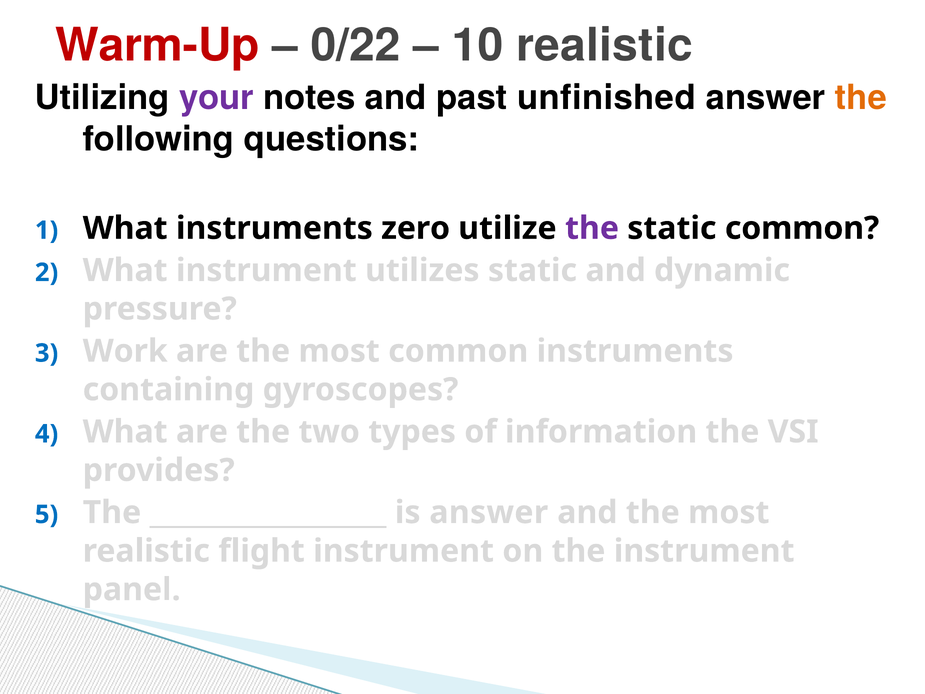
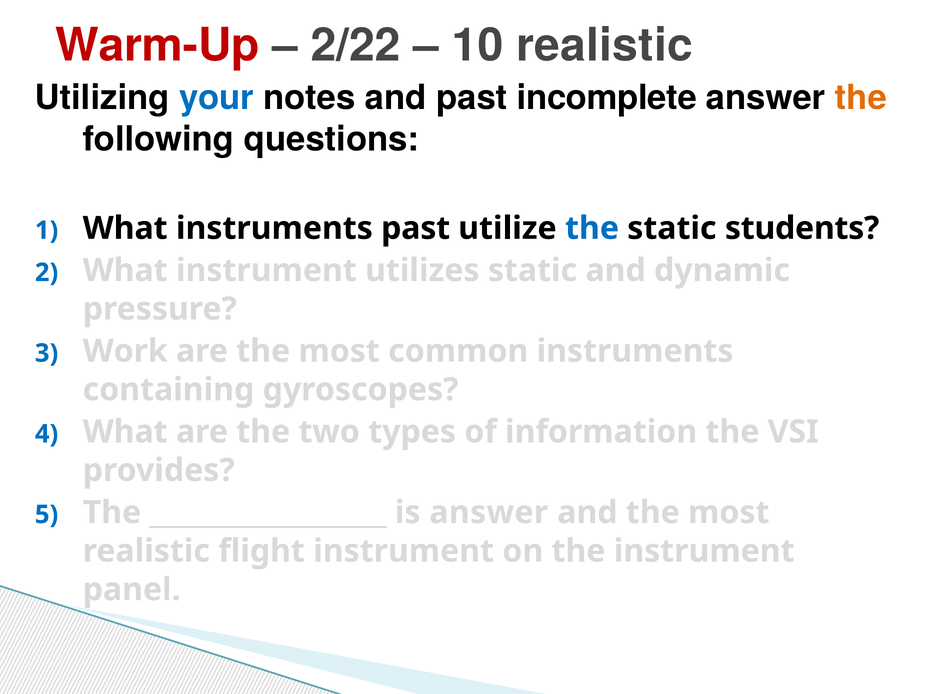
0/22: 0/22 -> 2/22
your colour: purple -> blue
unfinished: unfinished -> incomplete
instruments zero: zero -> past
the at (592, 228) colour: purple -> blue
static common: common -> students
